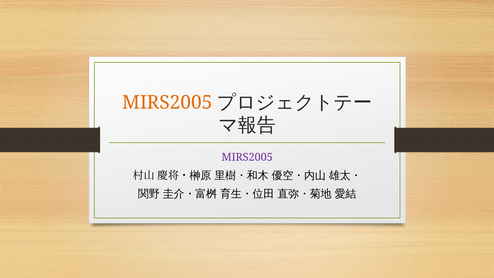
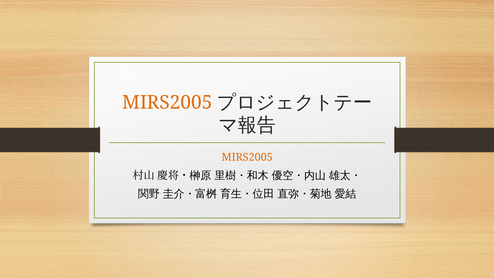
MIRS2005 at (247, 157) colour: purple -> orange
